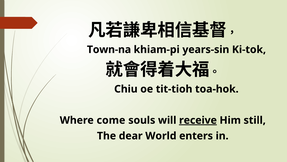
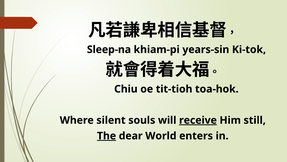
Town-na: Town-na -> Sleep-na
come: come -> silent
The underline: none -> present
